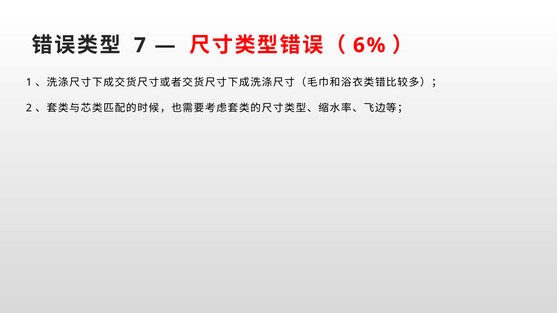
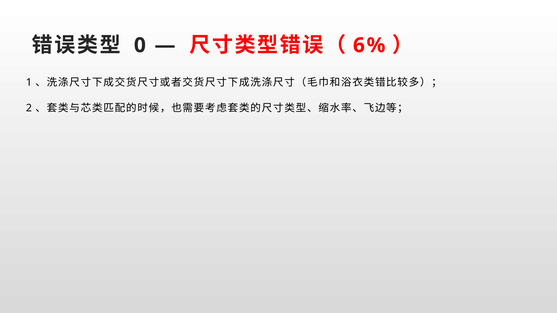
7: 7 -> 0
